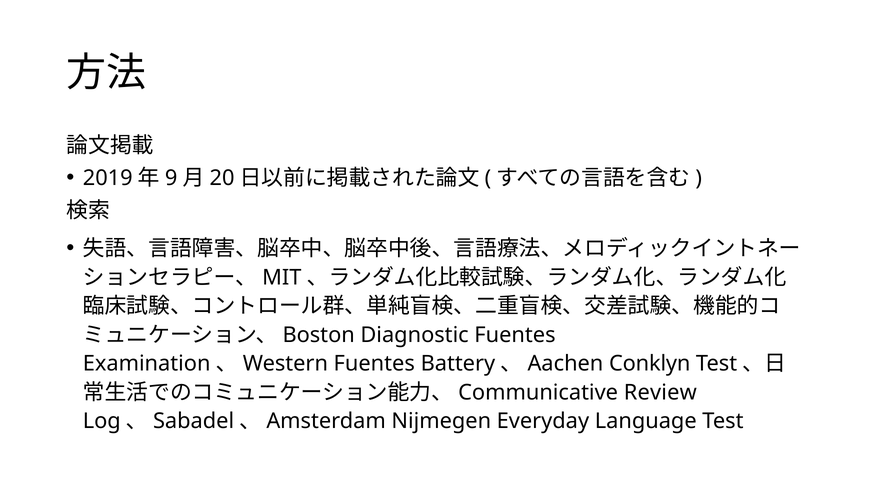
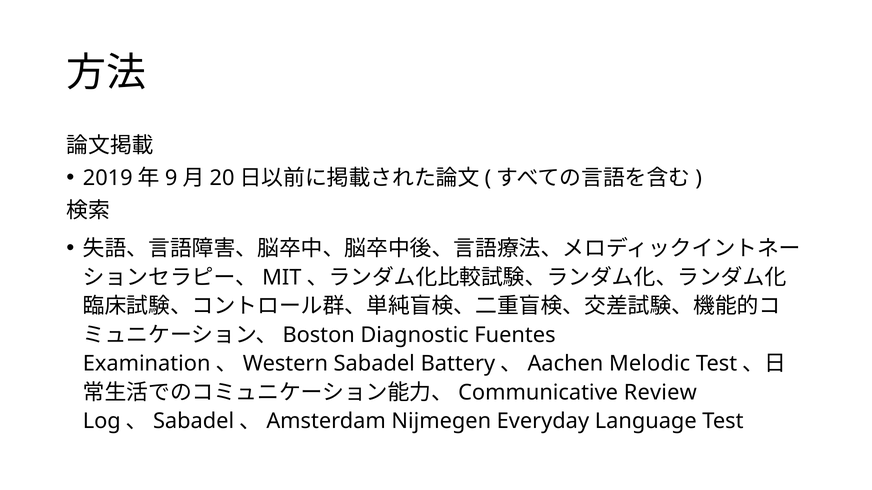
Fuentes at (374, 364): Fuentes -> Sabadel
Conklyn: Conklyn -> Melodic
